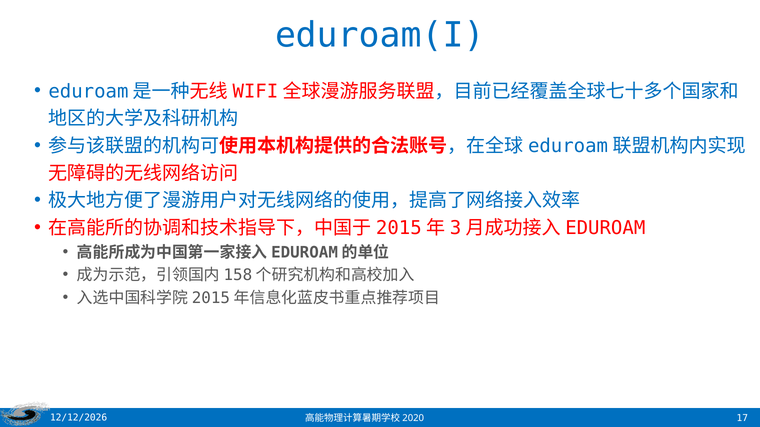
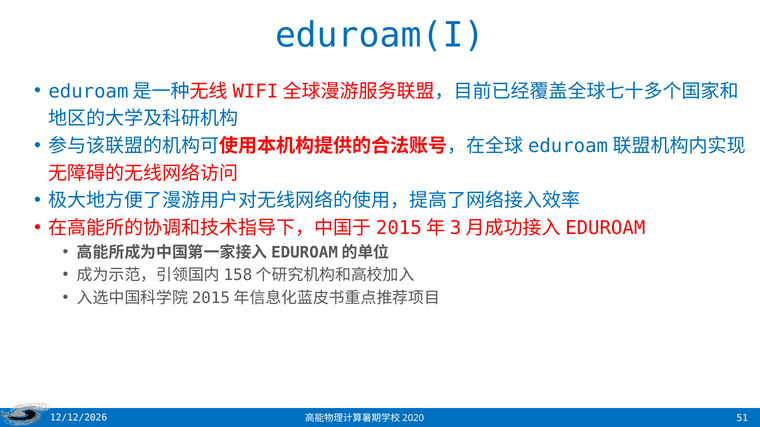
17: 17 -> 51
